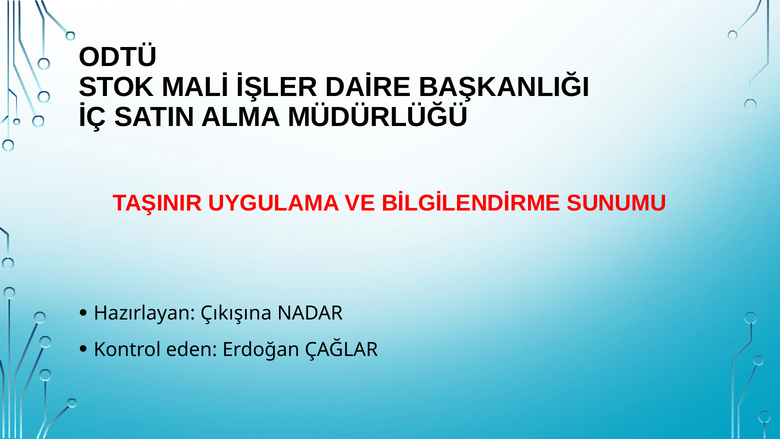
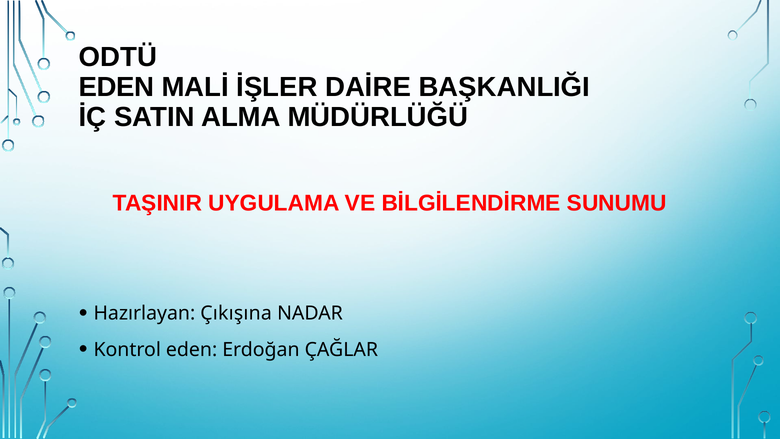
STOK at (116, 87): STOK -> EDEN
